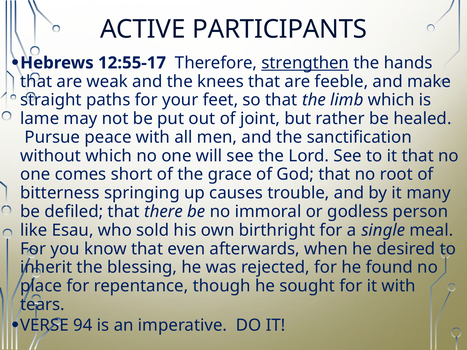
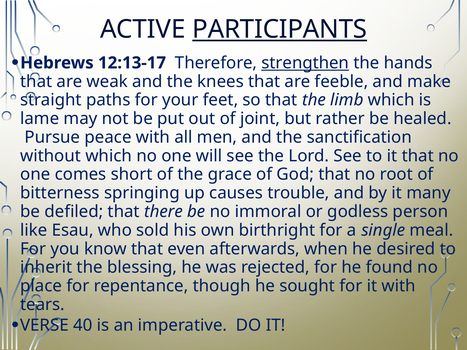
PARTICIPANTS underline: none -> present
12:55-17: 12:55-17 -> 12:13-17
94: 94 -> 40
